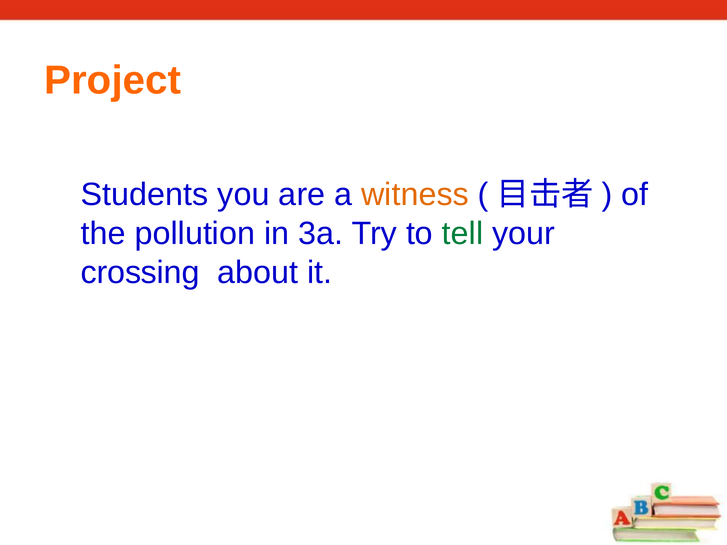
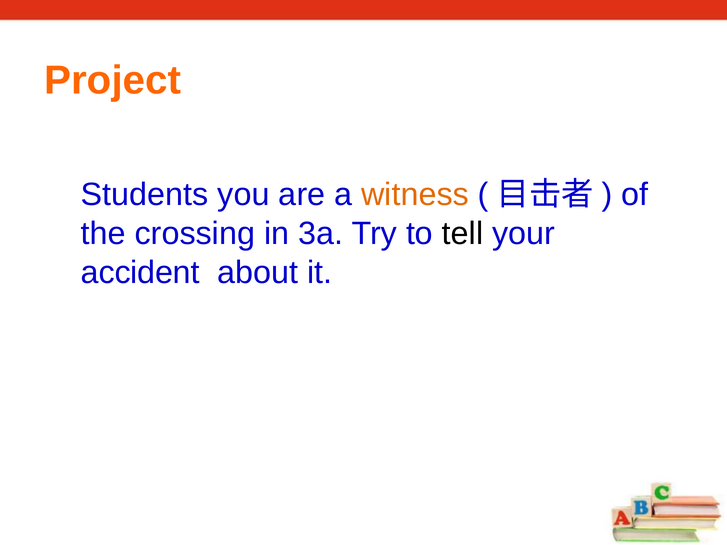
pollution: pollution -> crossing
tell colour: green -> black
crossing: crossing -> accident
